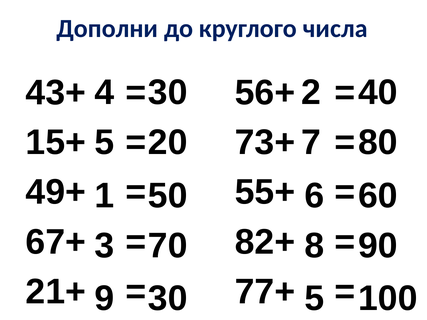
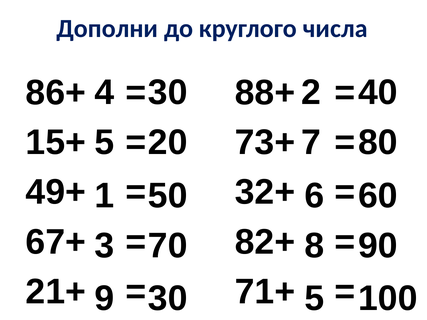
43+: 43+ -> 86+
56+: 56+ -> 88+
55+: 55+ -> 32+
77+: 77+ -> 71+
